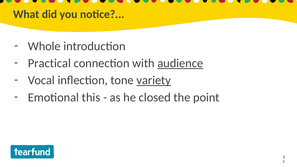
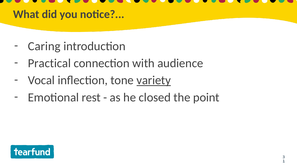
Whole: Whole -> Caring
audience underline: present -> none
this: this -> rest
